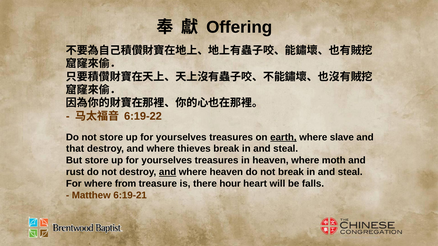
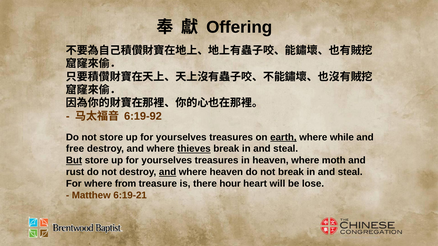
6:19-22: 6:19-22 -> 6:19-92
slave: slave -> while
that: that -> free
thieves underline: none -> present
But underline: none -> present
falls: falls -> lose
